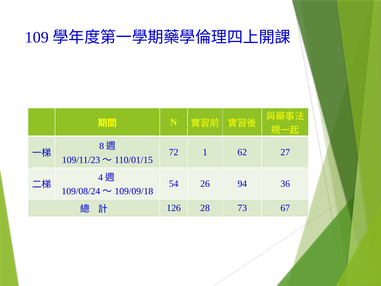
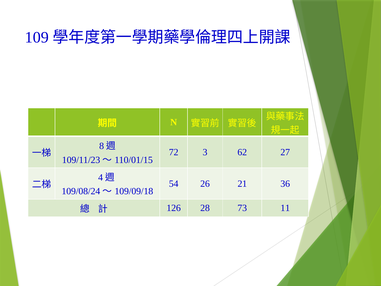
1: 1 -> 3
94: 94 -> 21
67: 67 -> 11
